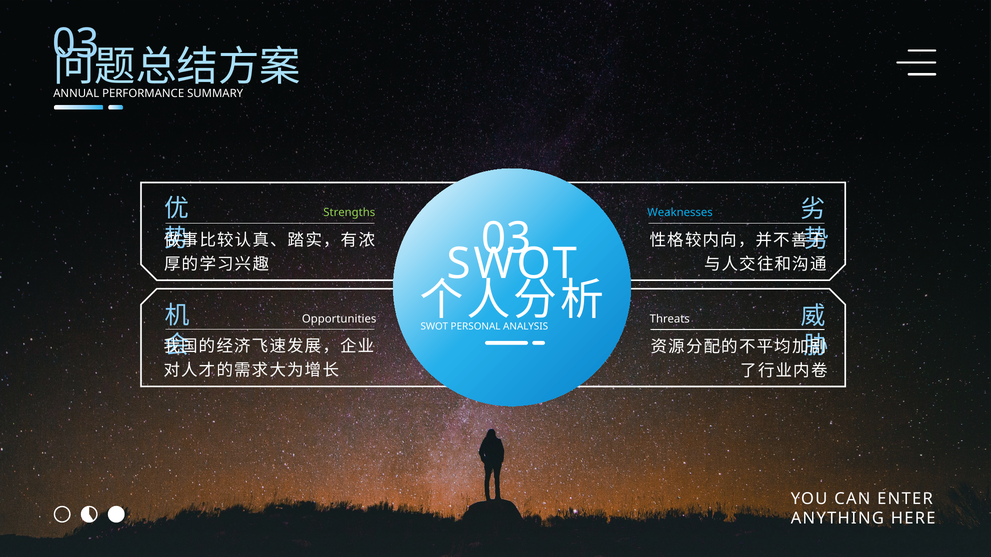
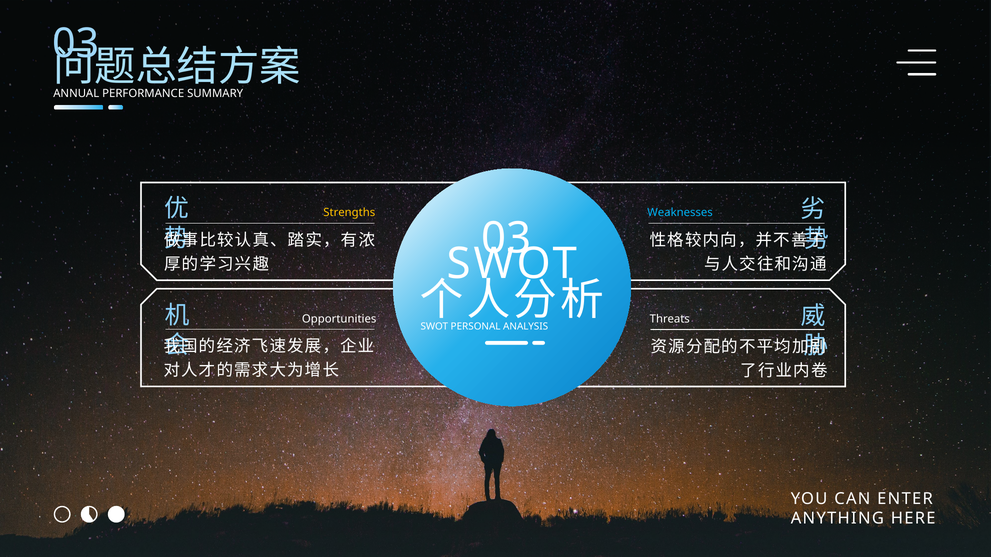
Strengths colour: light green -> yellow
